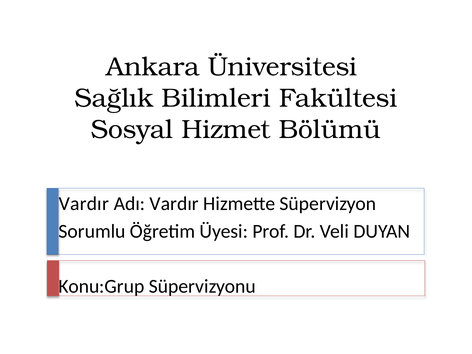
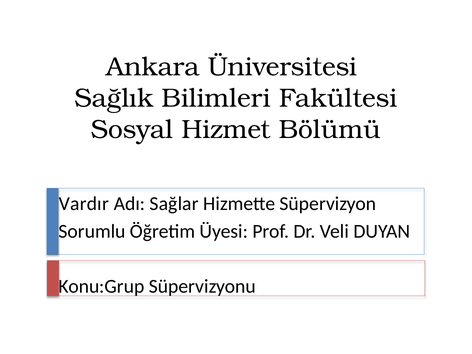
Adı Vardır: Vardır -> Sağlar
